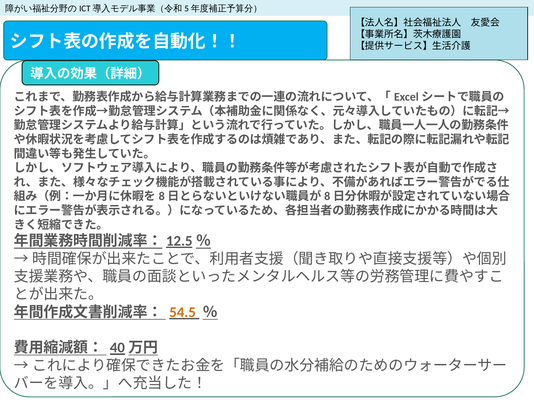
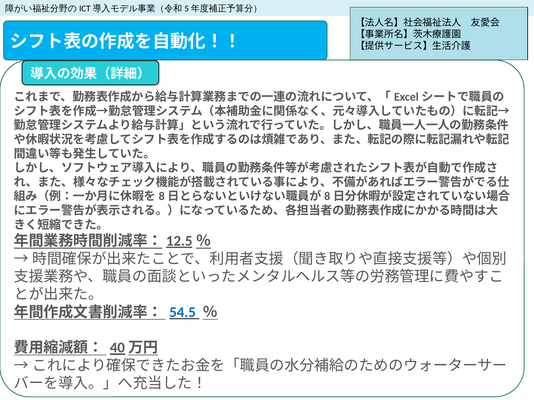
54.5 colour: orange -> blue
